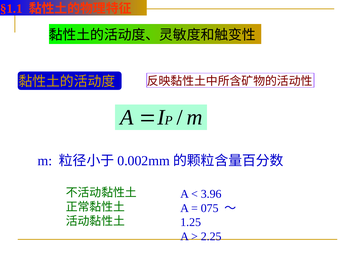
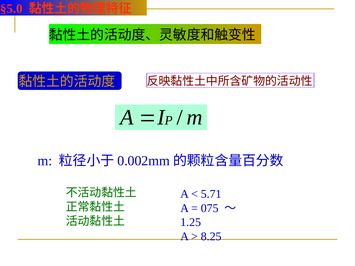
§1.1: §1.1 -> §5.0
3.96: 3.96 -> 5.71
2.25: 2.25 -> 8.25
